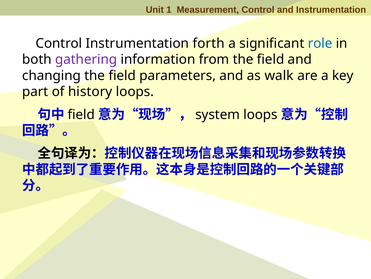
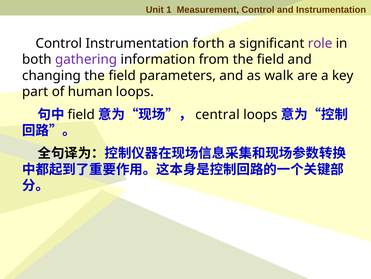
role colour: blue -> purple
history: history -> human
system: system -> central
